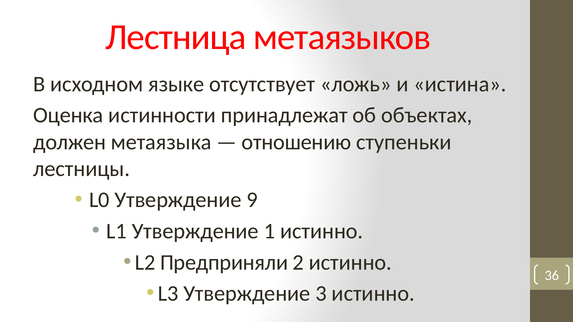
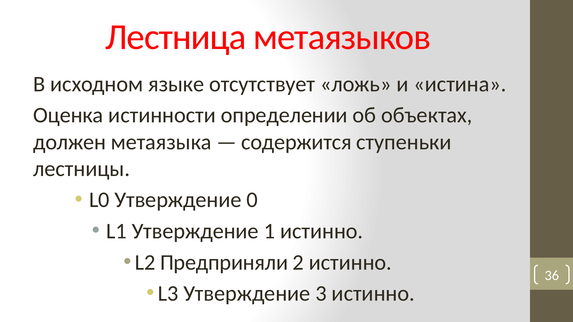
принадлежат: принадлежат -> определении
отношению: отношению -> содержится
9: 9 -> 0
